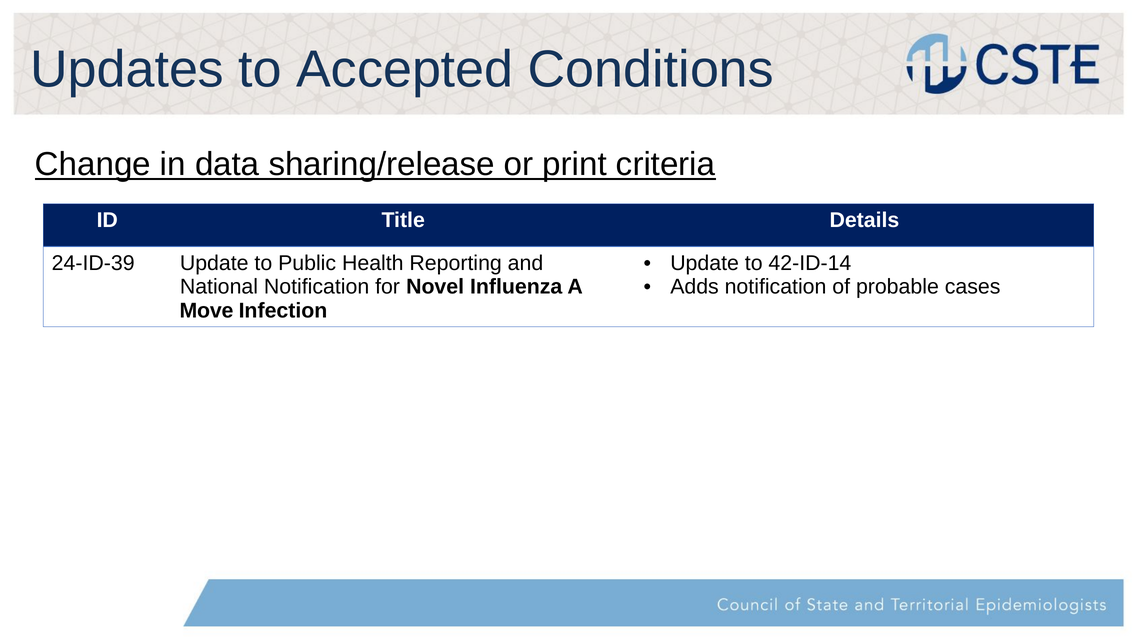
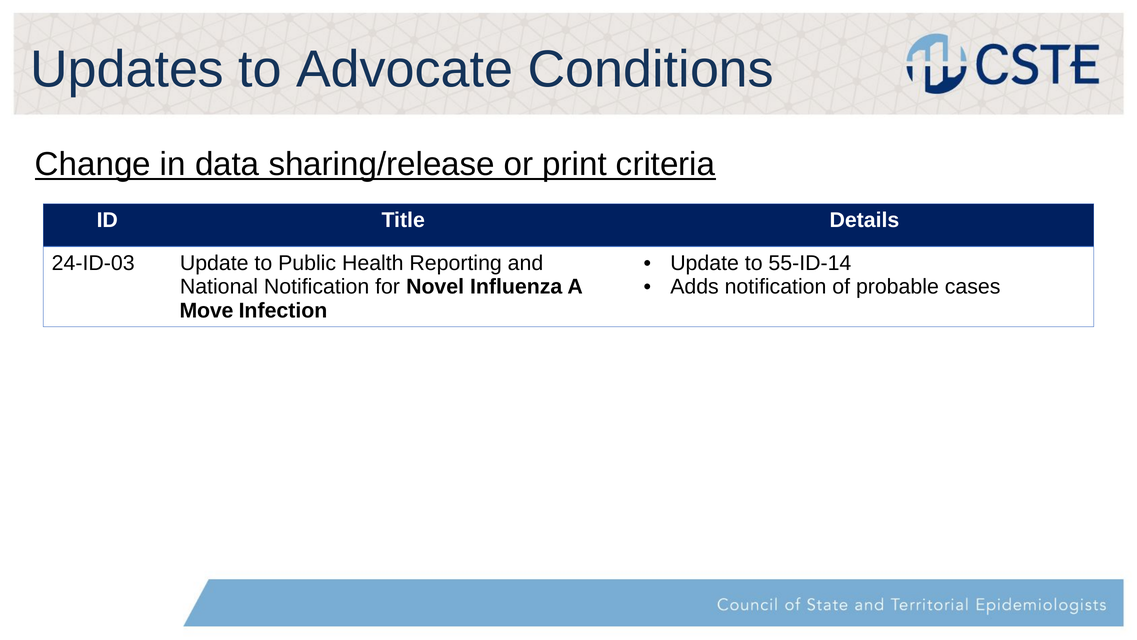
Accepted: Accepted -> Advocate
24-ID-39: 24-ID-39 -> 24-ID-03
42-ID-14: 42-ID-14 -> 55-ID-14
